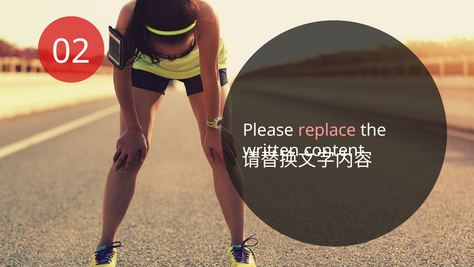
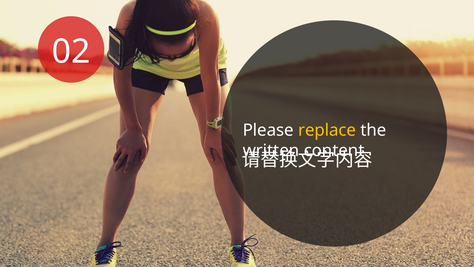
replace colour: pink -> yellow
